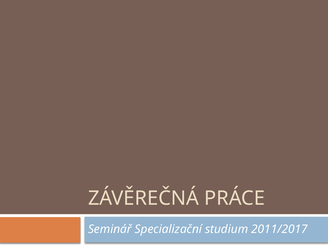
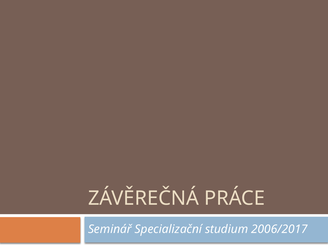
2011/2017: 2011/2017 -> 2006/2017
